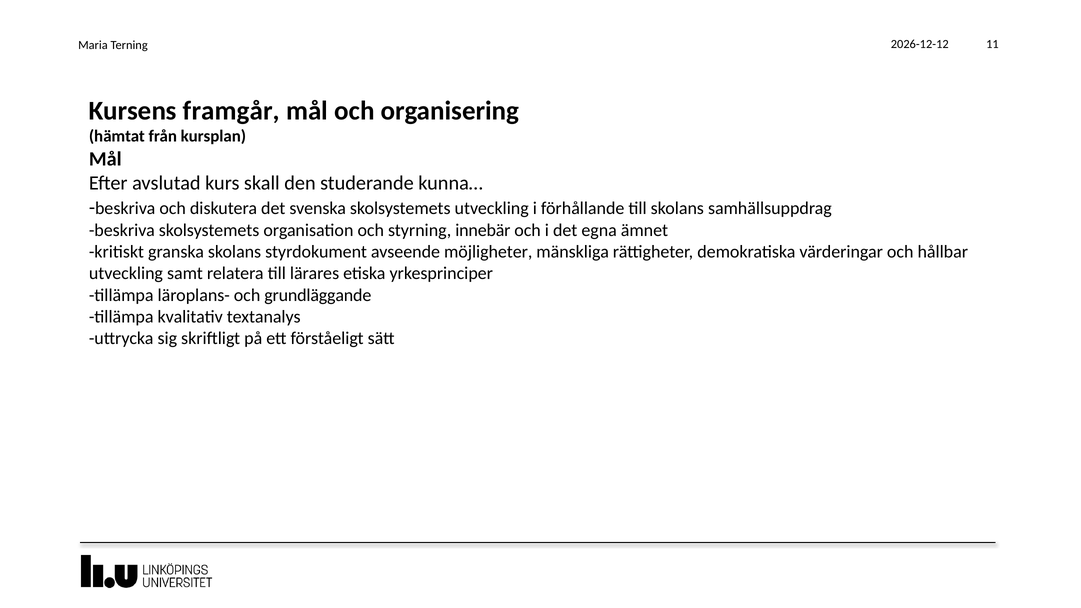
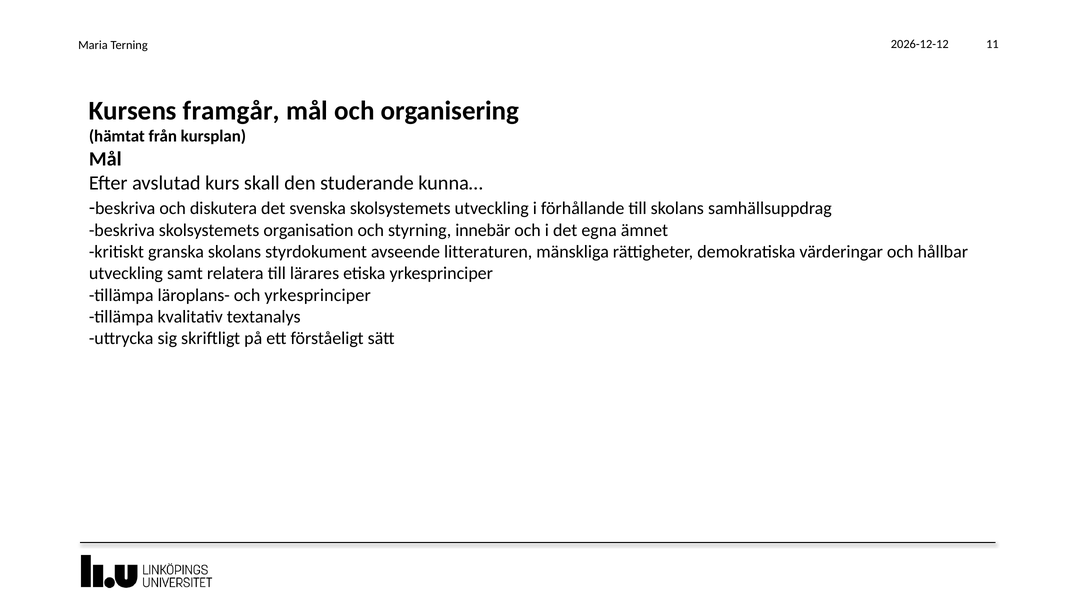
möjligheter: möjligheter -> litteraturen
och grundläggande: grundläggande -> yrkesprinciper
